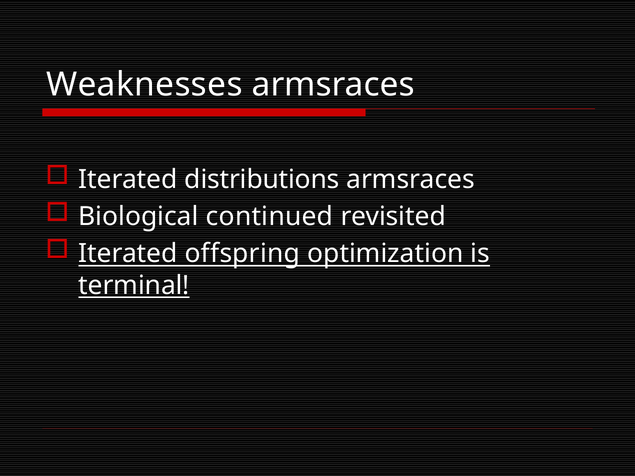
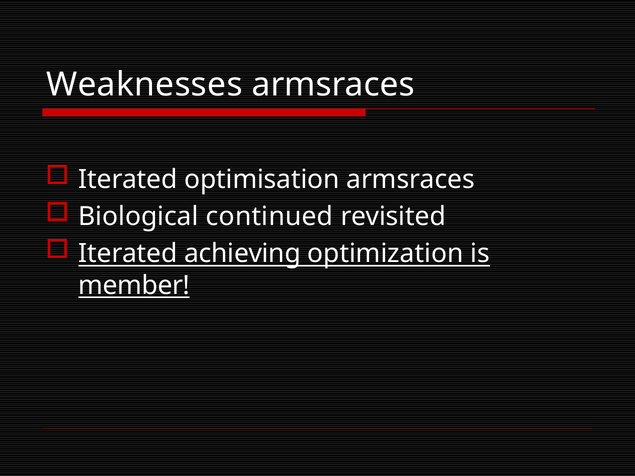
distributions: distributions -> optimisation
offspring: offspring -> achieving
terminal: terminal -> member
